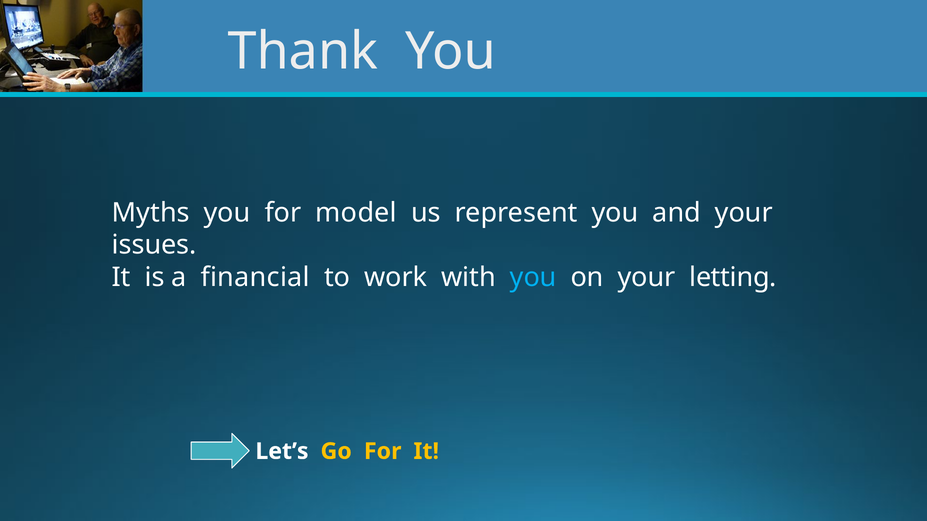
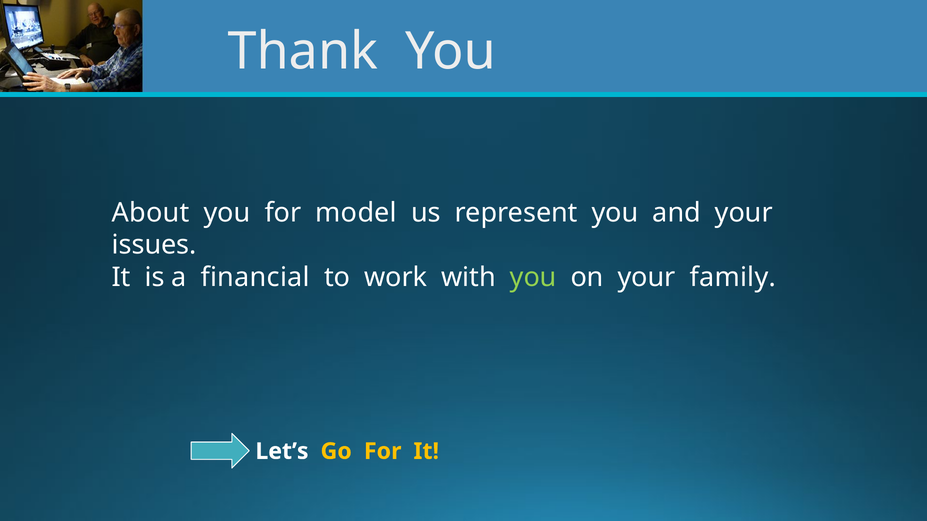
Myths: Myths -> About
you at (533, 278) colour: light blue -> light green
letting: letting -> family
